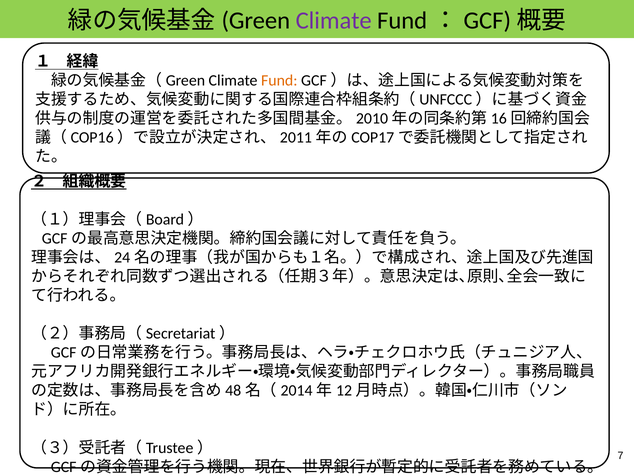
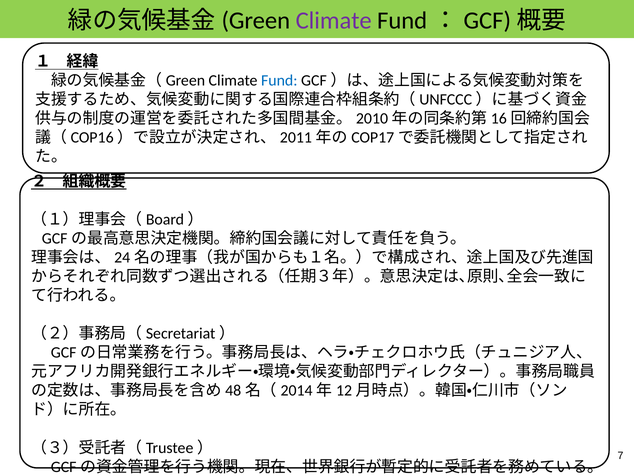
Fund colour: orange -> blue
